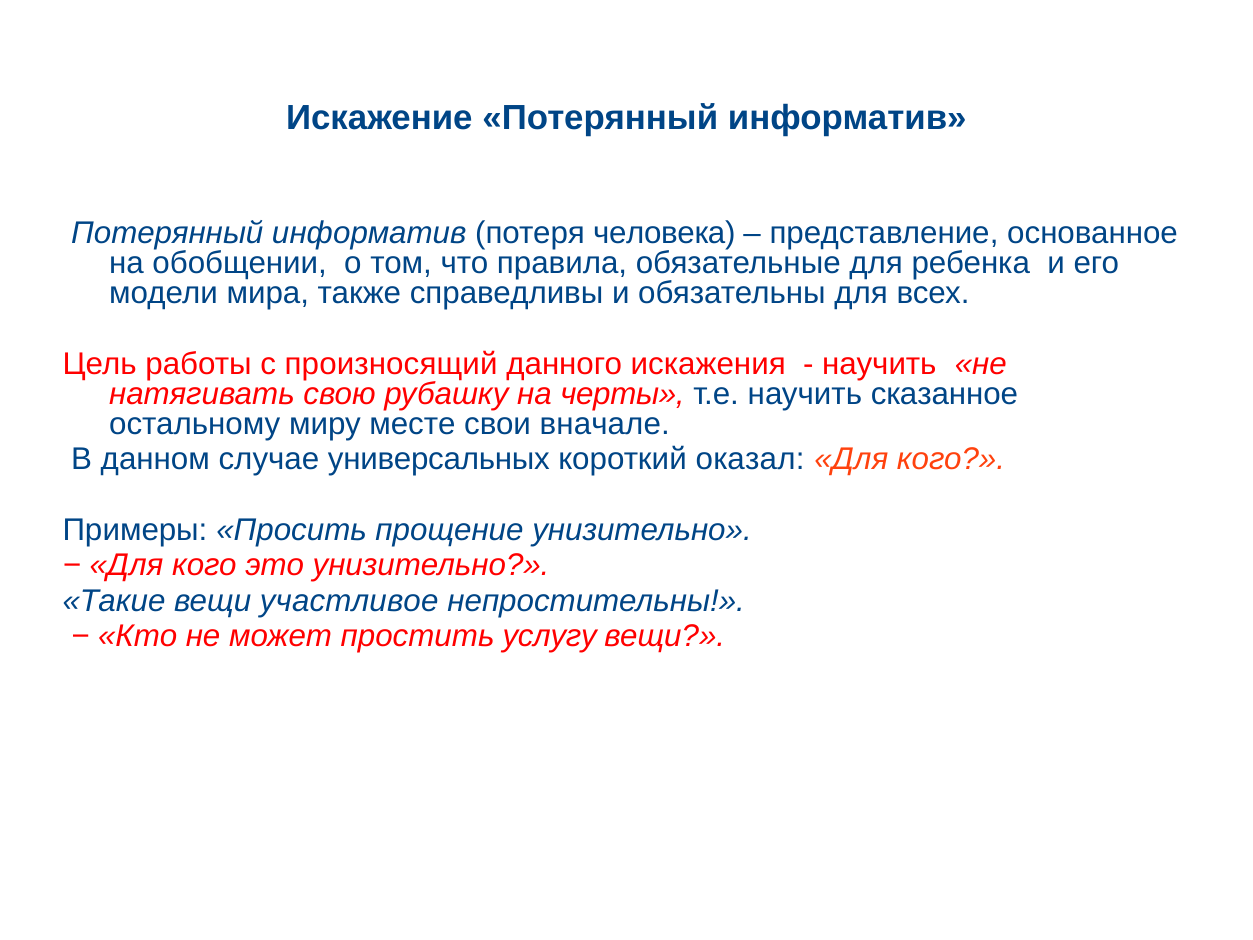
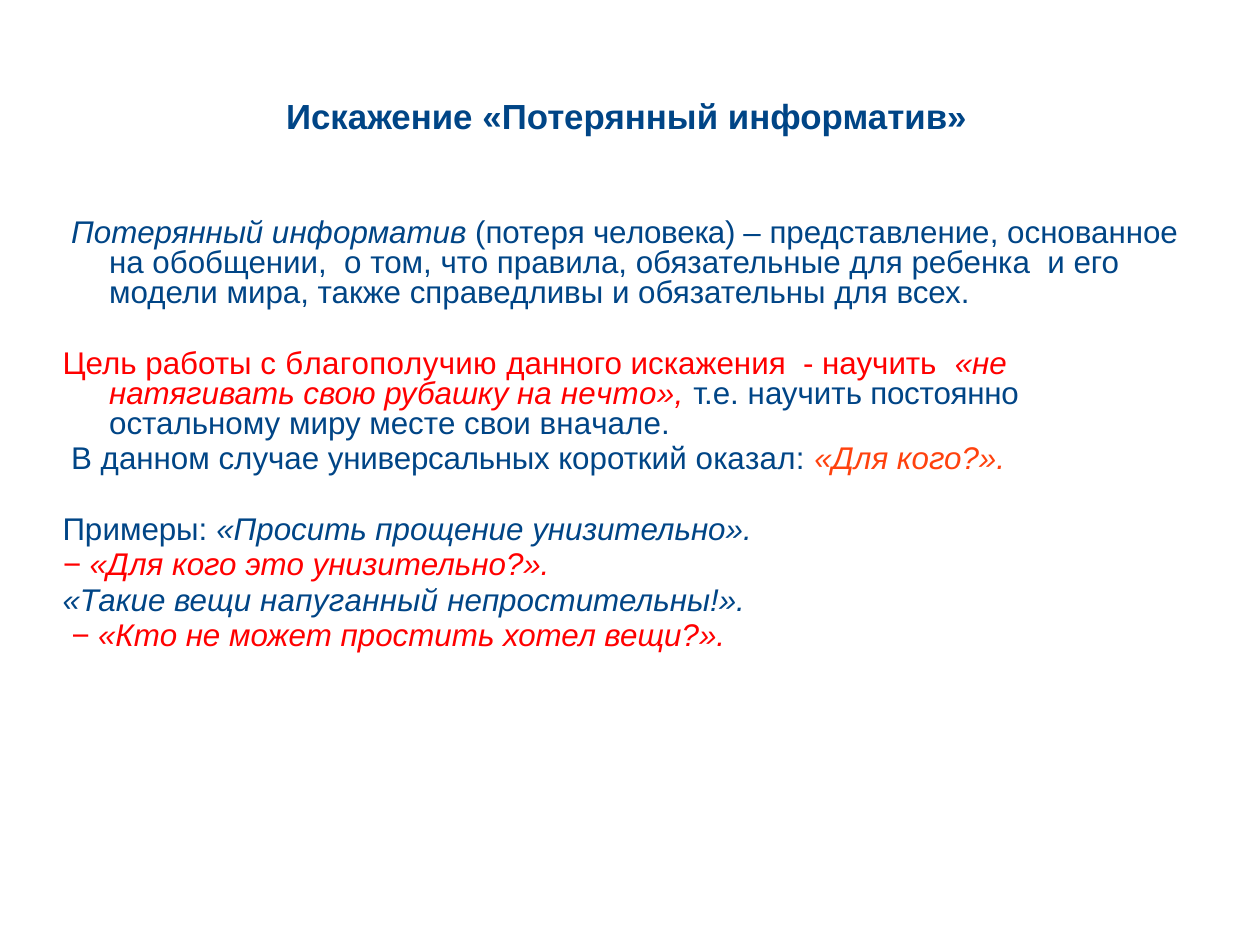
произносящий: произносящий -> благополучию
черты: черты -> нечто
сказанное: сказанное -> постоянно
участливое: участливое -> напуганный
услугу: услугу -> хотел
